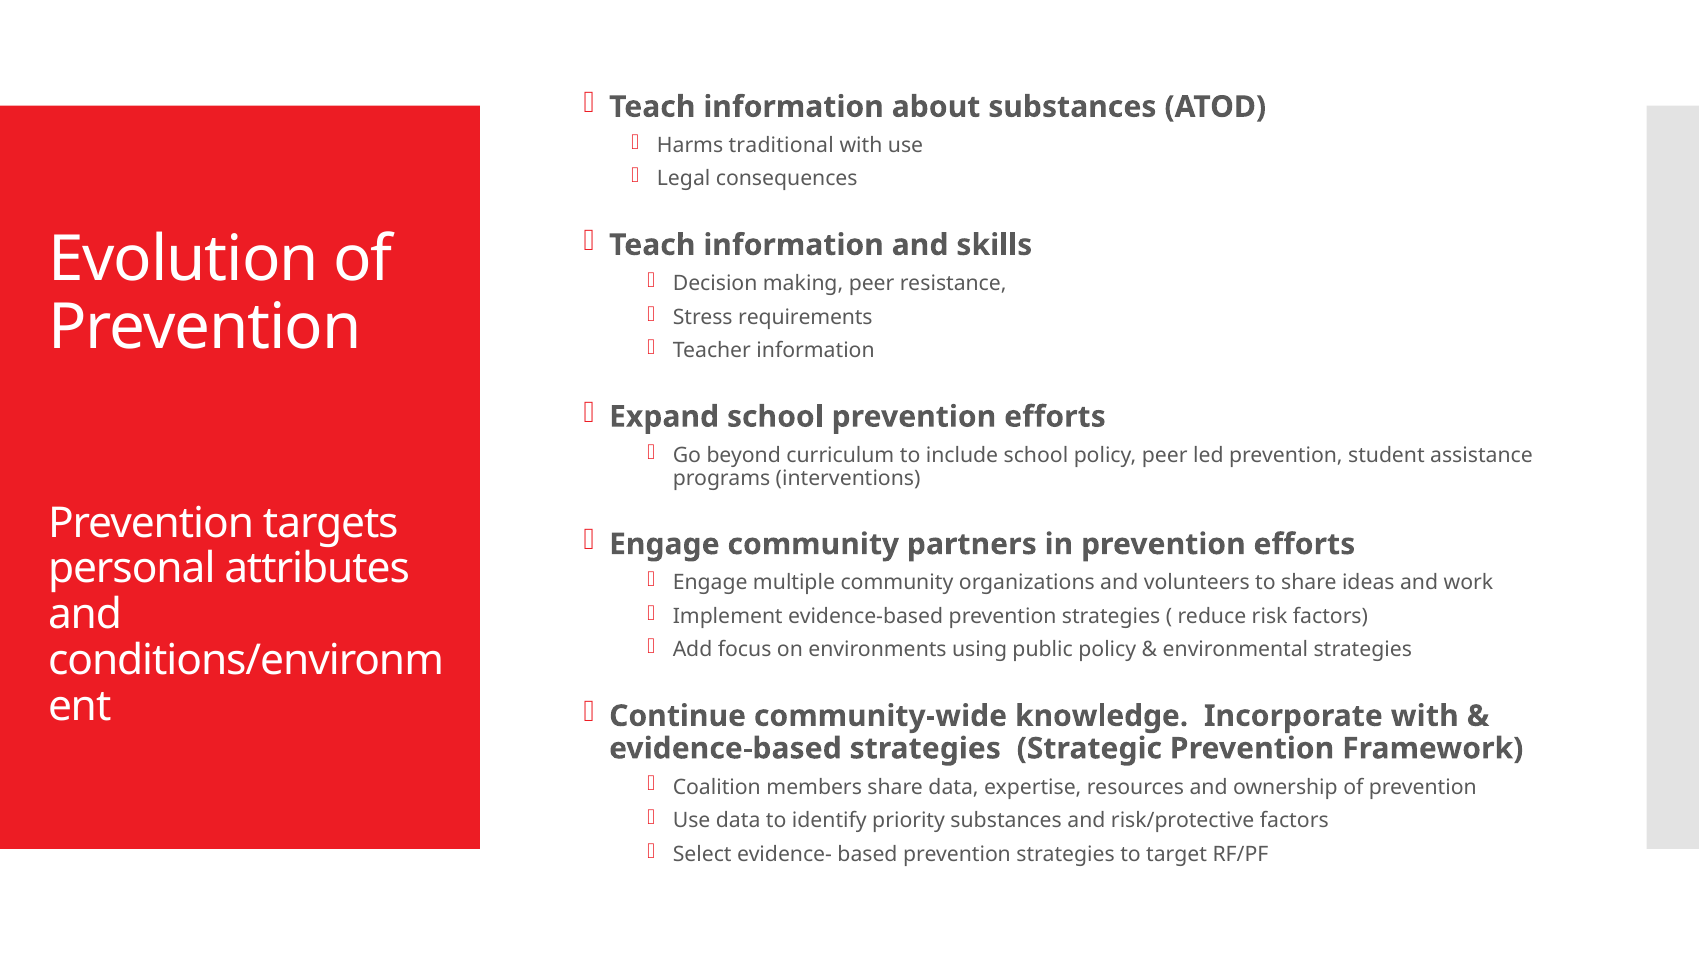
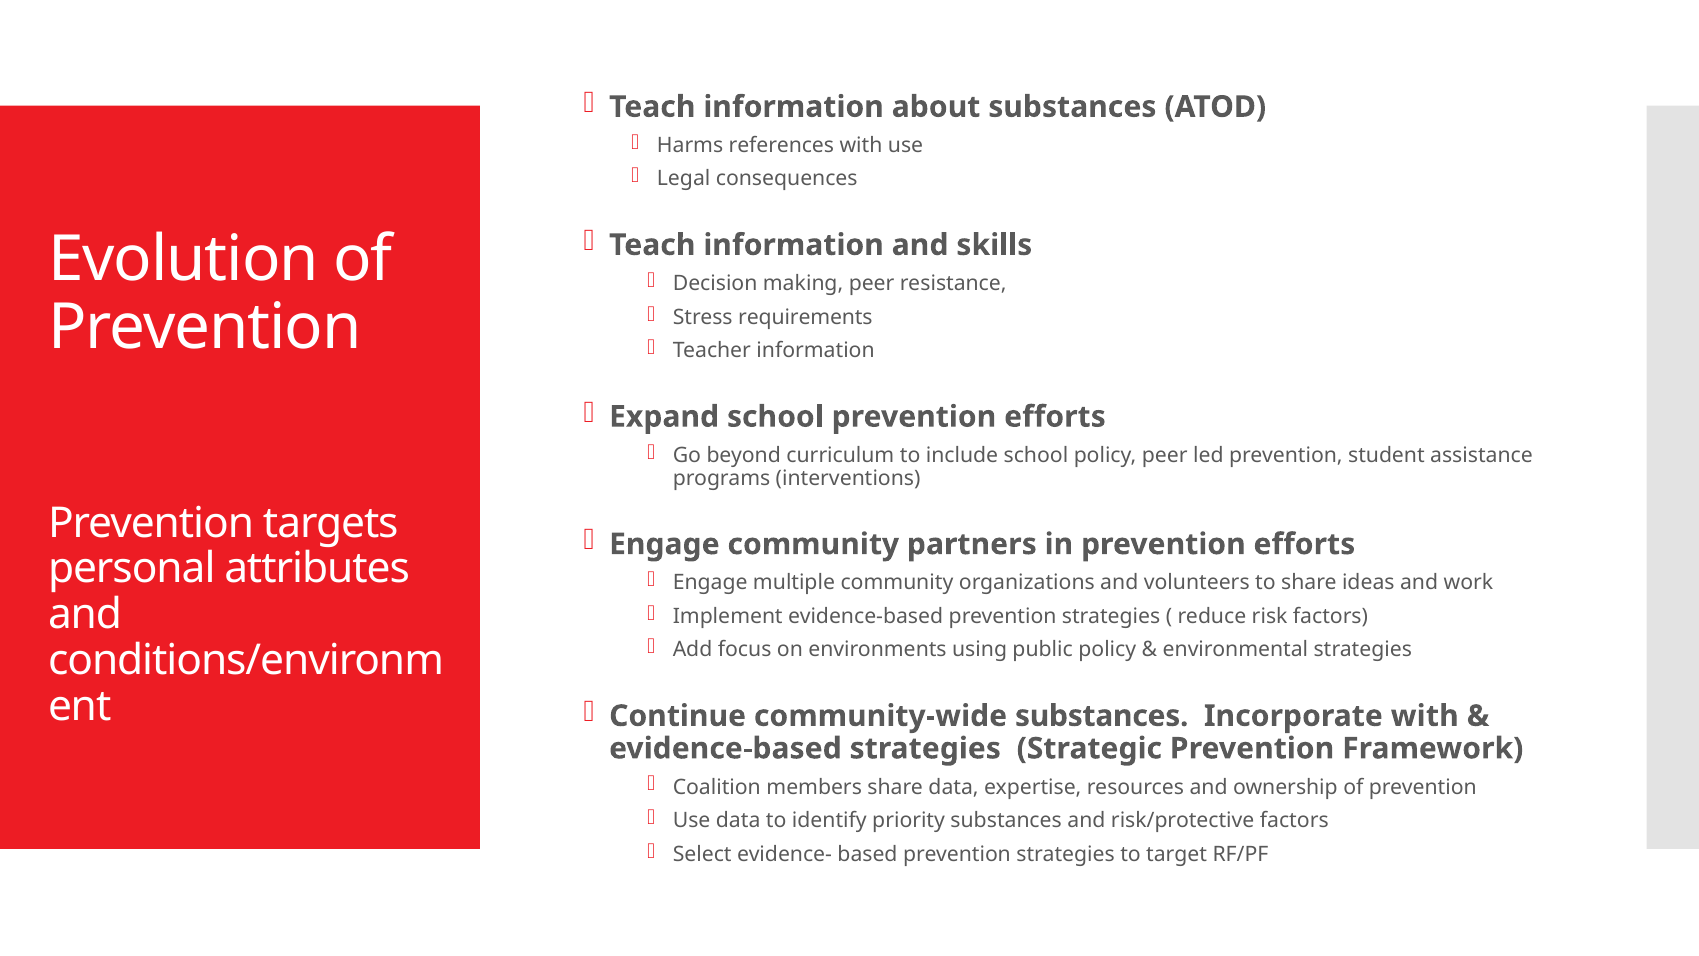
traditional: traditional -> references
community-wide knowledge: knowledge -> substances
